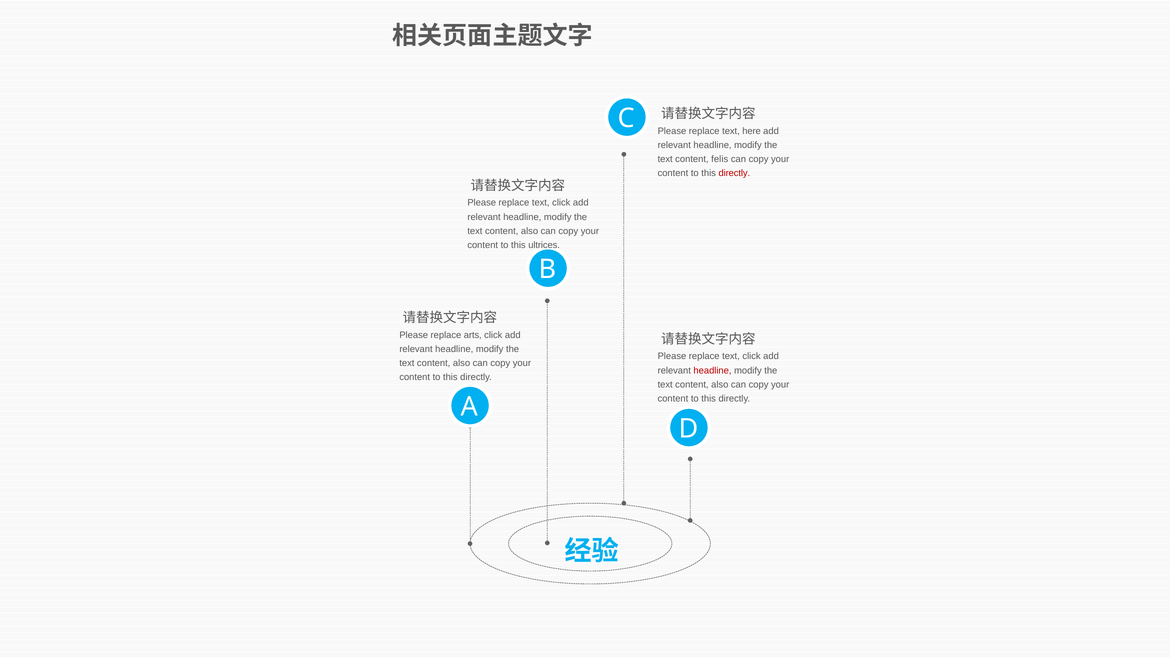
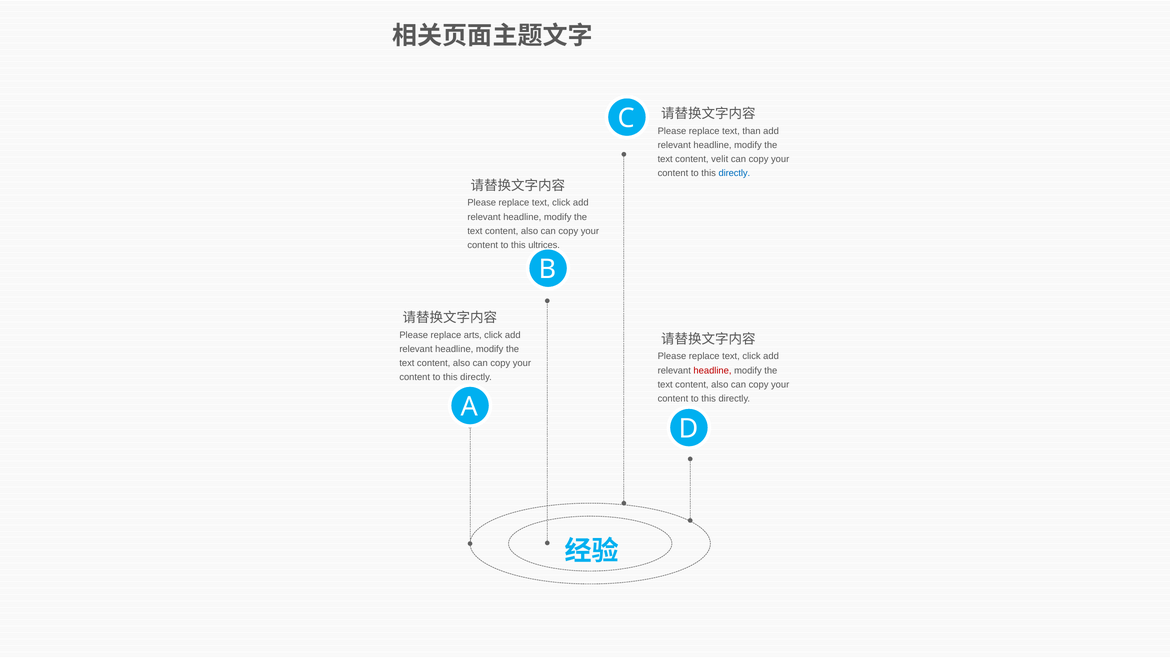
here: here -> than
felis: felis -> velit
directly at (734, 173) colour: red -> blue
